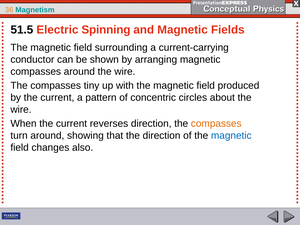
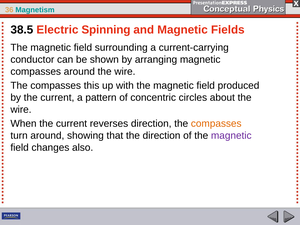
51.5: 51.5 -> 38.5
tiny: tiny -> this
magnetic at (231, 135) colour: blue -> purple
